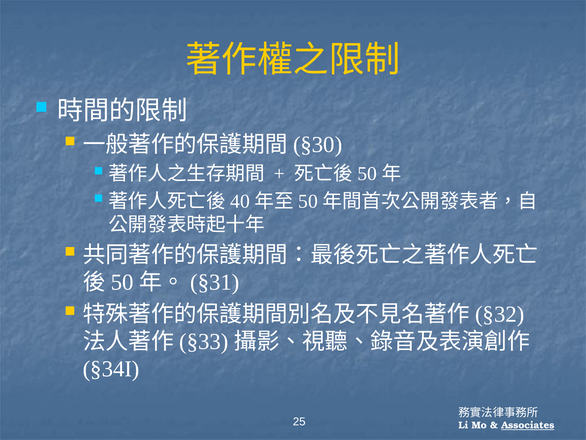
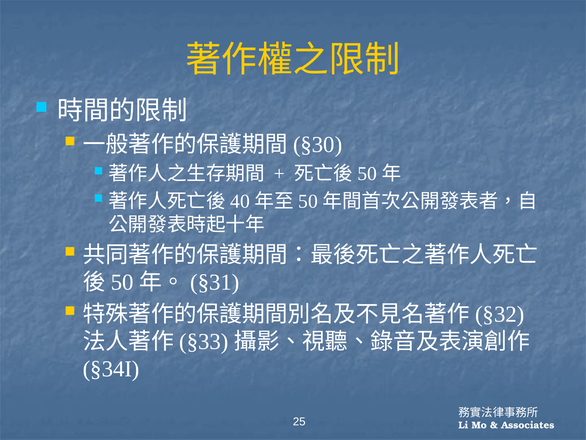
Associates underline: present -> none
